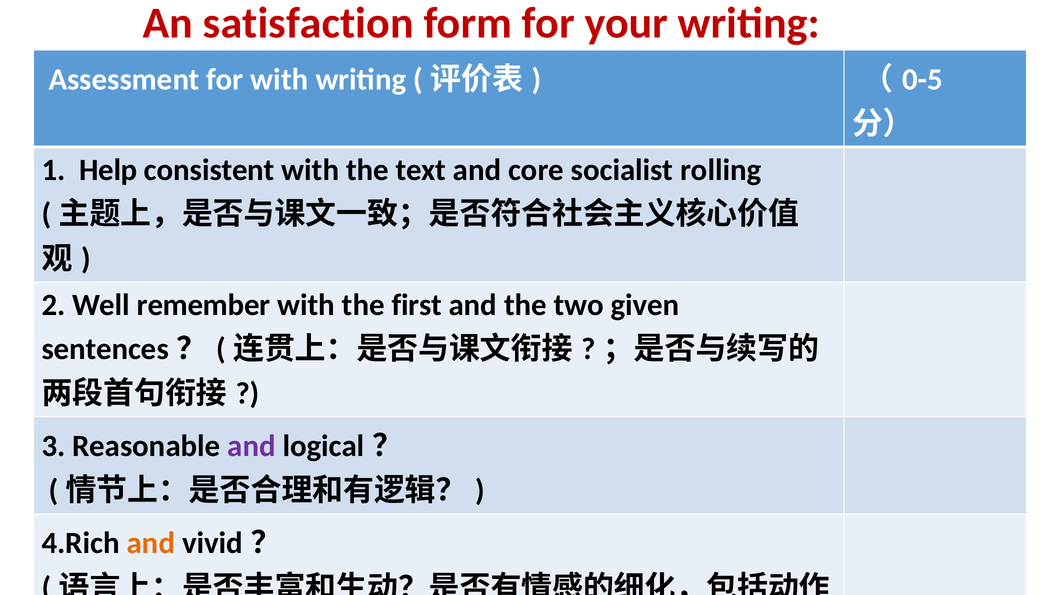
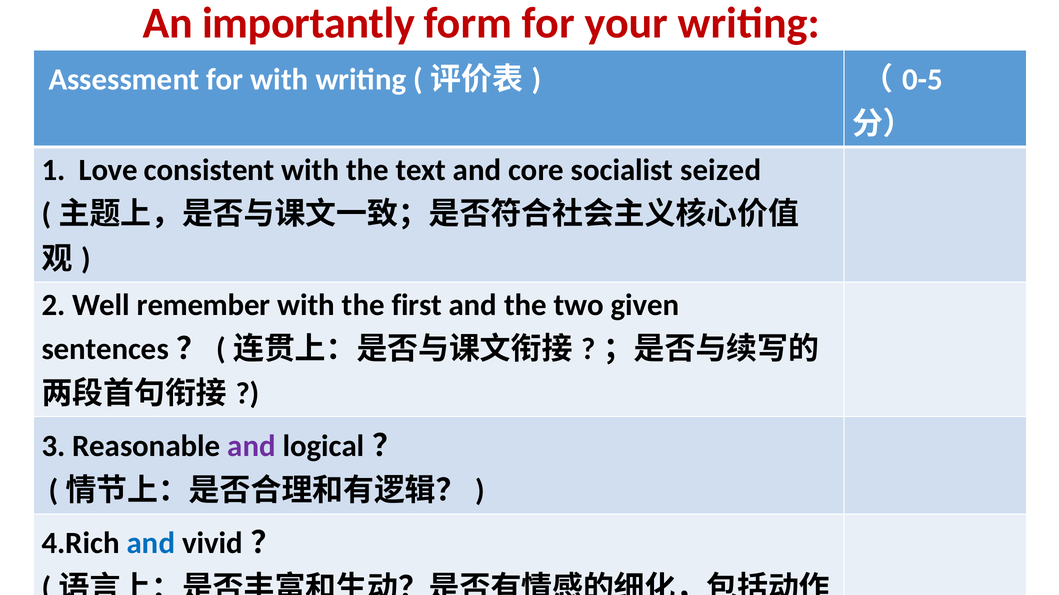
satisfaction: satisfaction -> importantly
Help: Help -> Love
rolling: rolling -> seized
and at (151, 544) colour: orange -> blue
